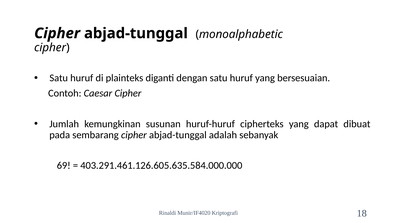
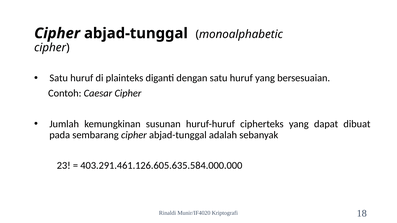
69: 69 -> 23
